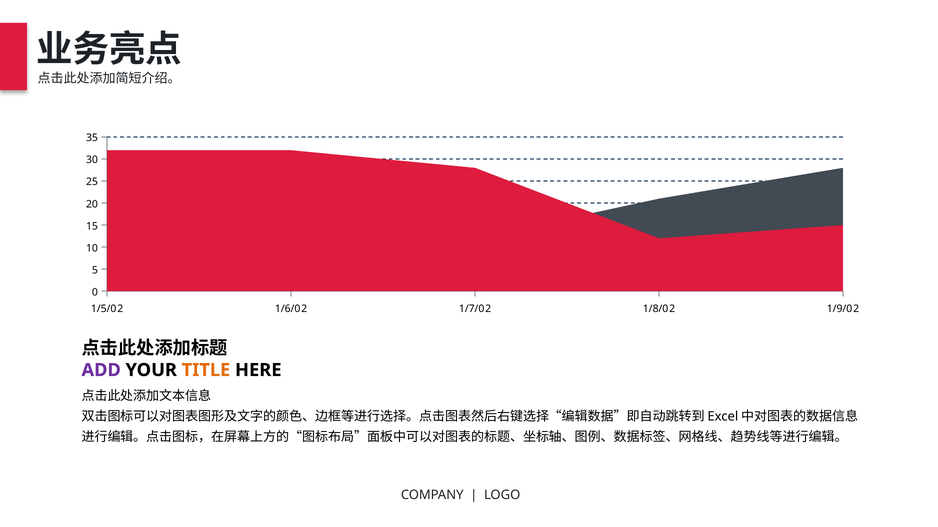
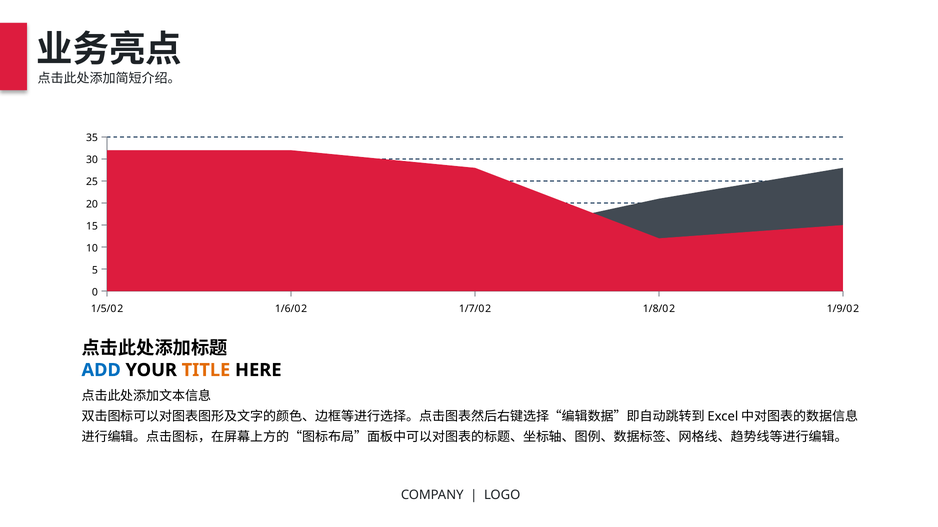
ADD colour: purple -> blue
